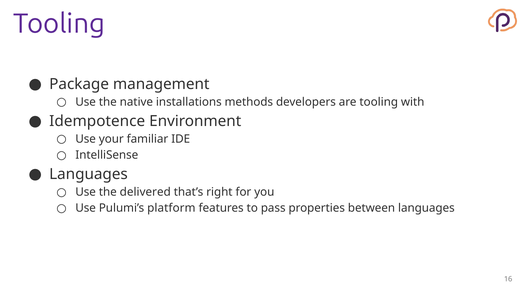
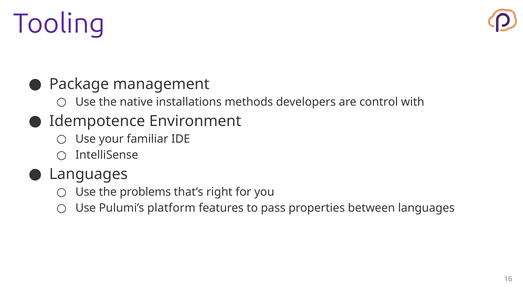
are tooling: tooling -> control
delivered: delivered -> problems
